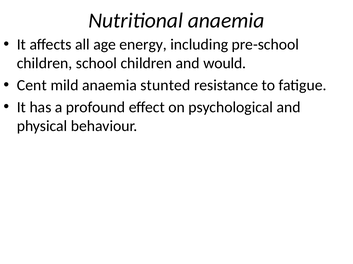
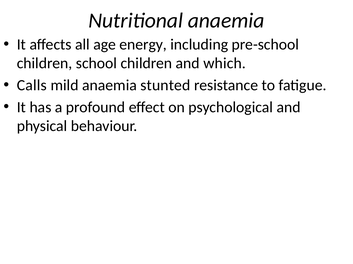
would: would -> which
Cent: Cent -> Calls
